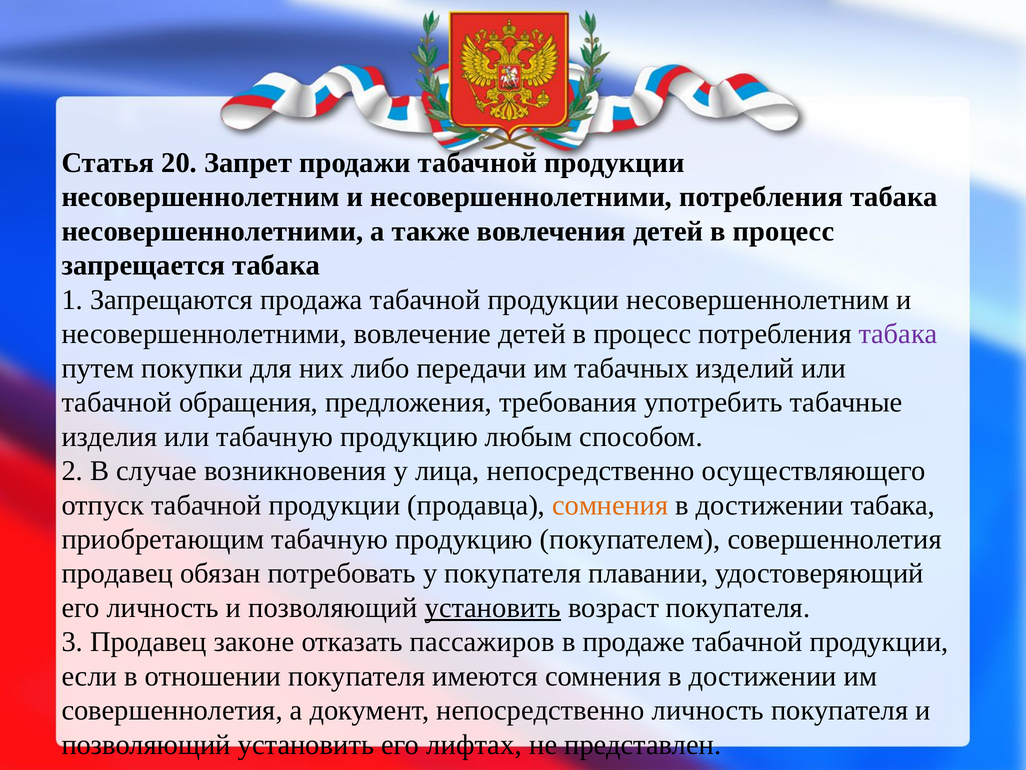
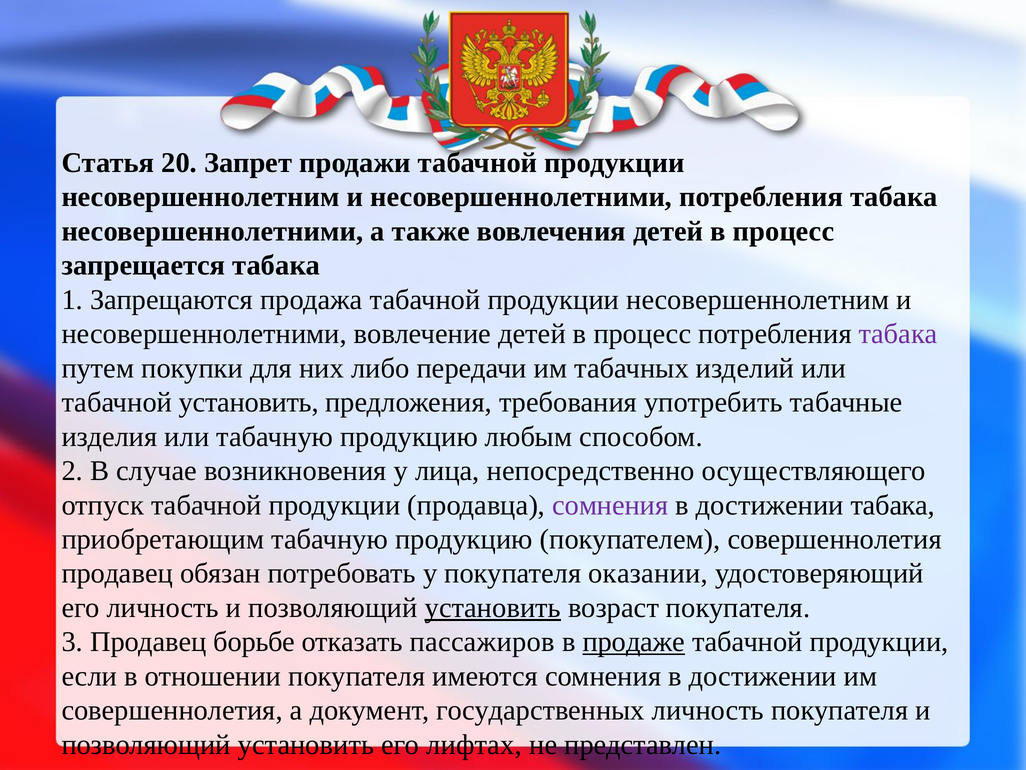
табачной обращения: обращения -> установить
сомнения at (610, 505) colour: orange -> purple
плавании: плавании -> оказании
законе: законе -> борьбе
продаже underline: none -> present
документ непосредственно: непосредственно -> государственных
